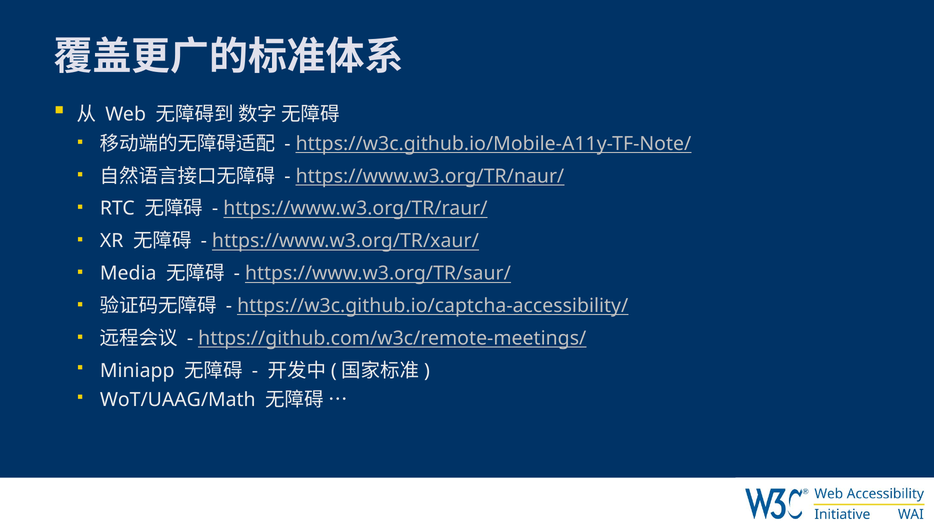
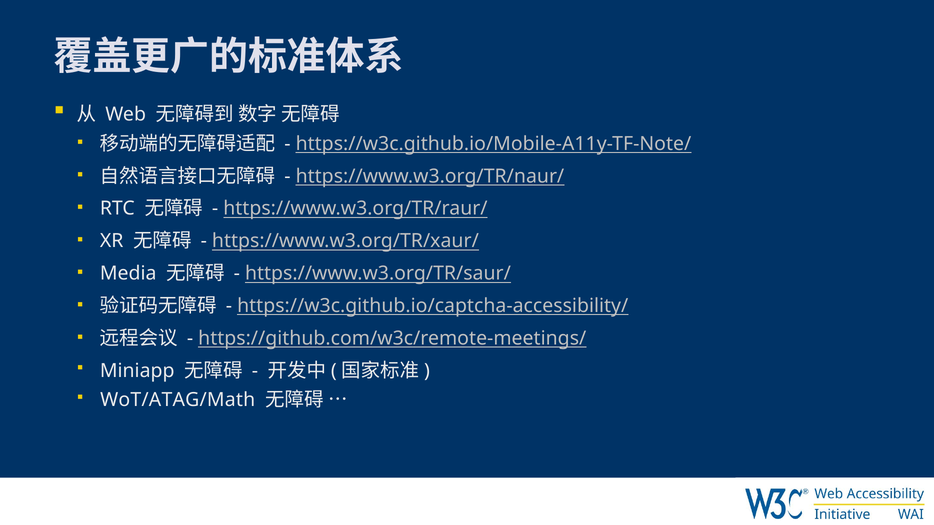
WoT/UAAG/Math: WoT/UAAG/Math -> WoT/ATAG/Math
